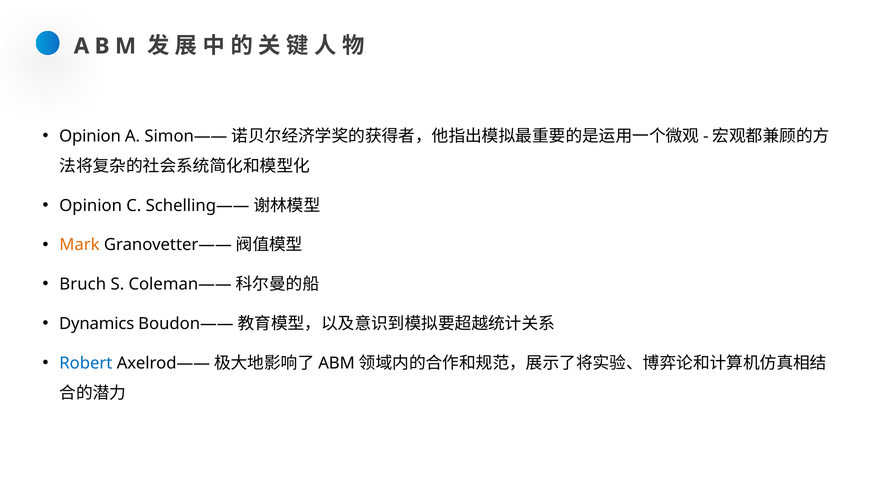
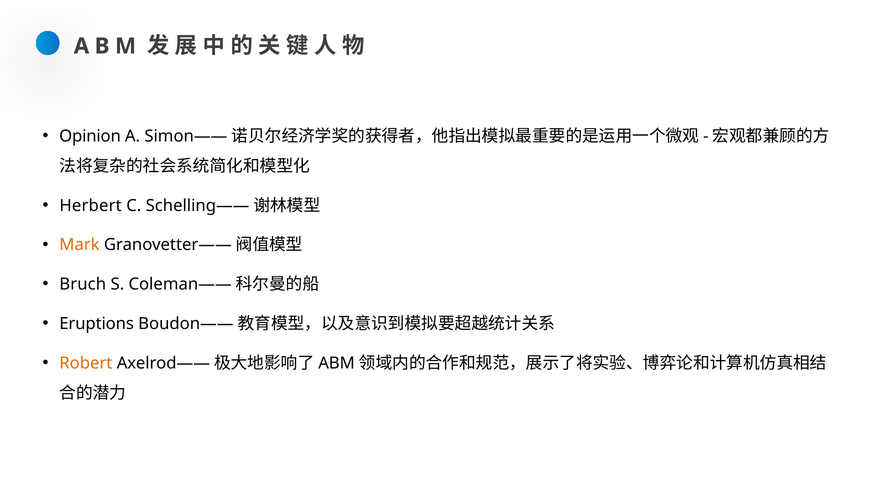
Opinion at (91, 206): Opinion -> Herbert
Dynamics: Dynamics -> Eruptions
Robert colour: blue -> orange
